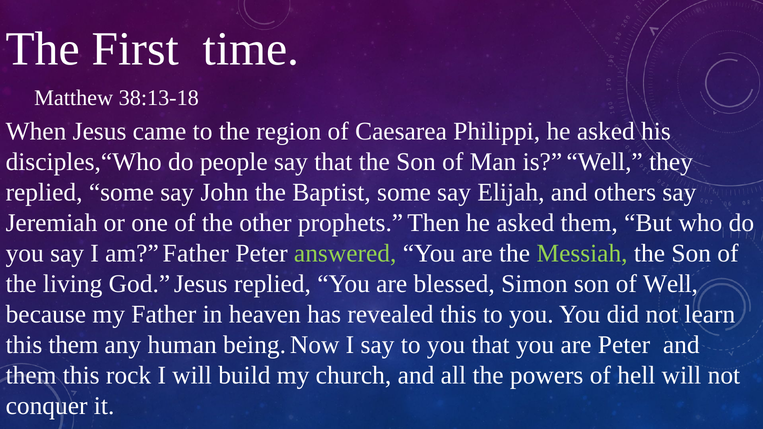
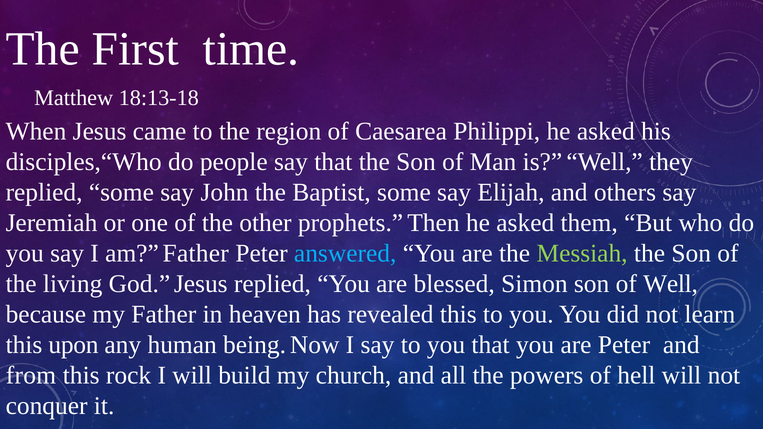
38:13-18: 38:13-18 -> 18:13-18
answered colour: light green -> light blue
this them: them -> upon
them at (31, 376): them -> from
